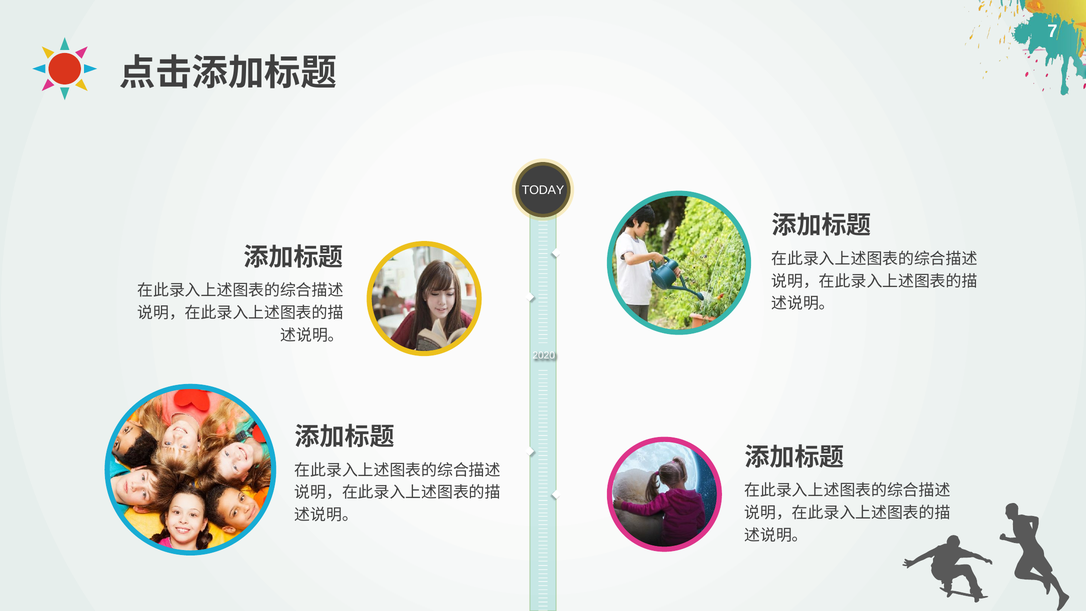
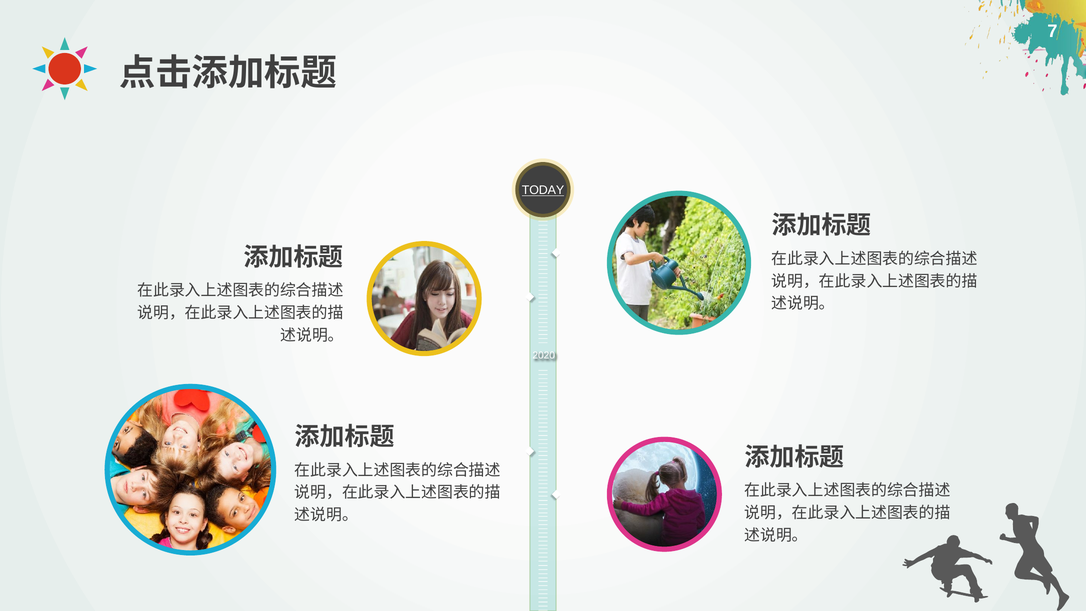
TODAY underline: none -> present
